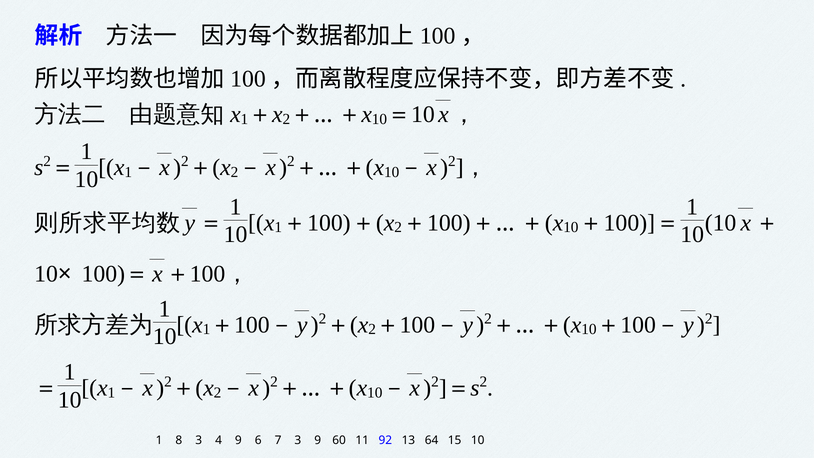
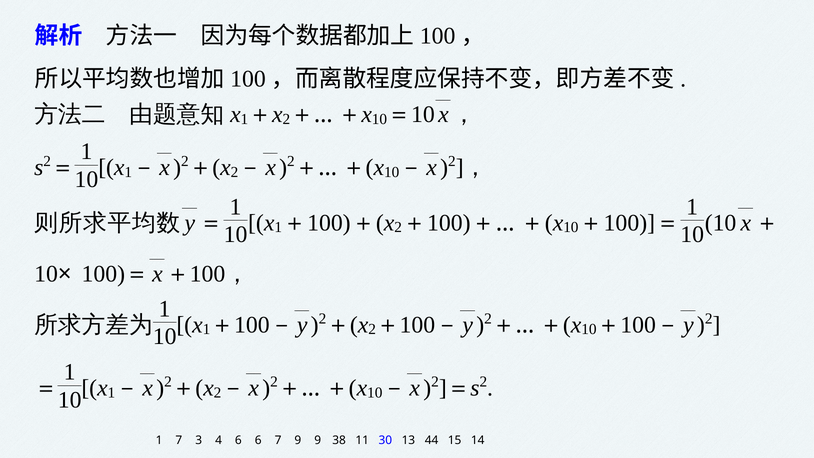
1 8: 8 -> 7
4 9: 9 -> 6
7 3: 3 -> 9
60: 60 -> 38
92: 92 -> 30
64: 64 -> 44
6 10: 10 -> 14
